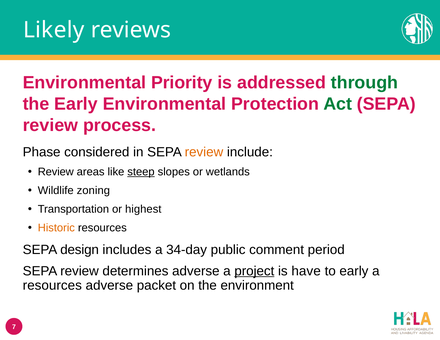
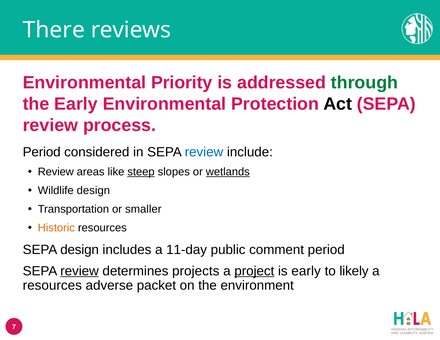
Likely: Likely -> There
Act colour: green -> black
Phase at (42, 152): Phase -> Period
review at (204, 152) colour: orange -> blue
wetlands underline: none -> present
Wildlife zoning: zoning -> design
highest: highest -> smaller
34-day: 34-day -> 11-day
review at (80, 271) underline: none -> present
determines adverse: adverse -> projects
is have: have -> early
to early: early -> likely
